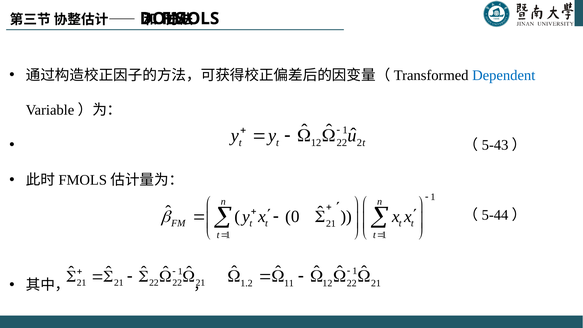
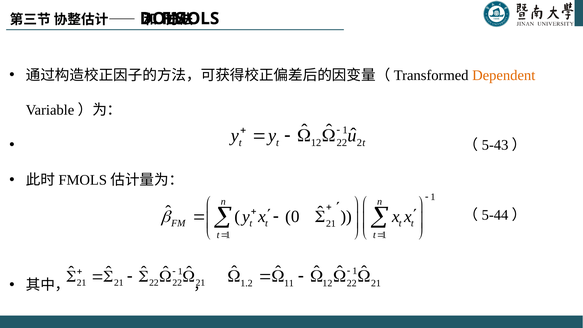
Dependent colour: blue -> orange
